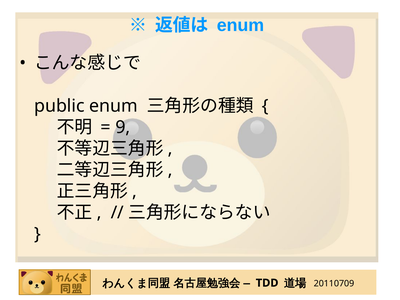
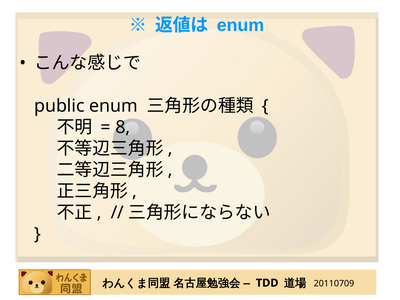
9: 9 -> 8
